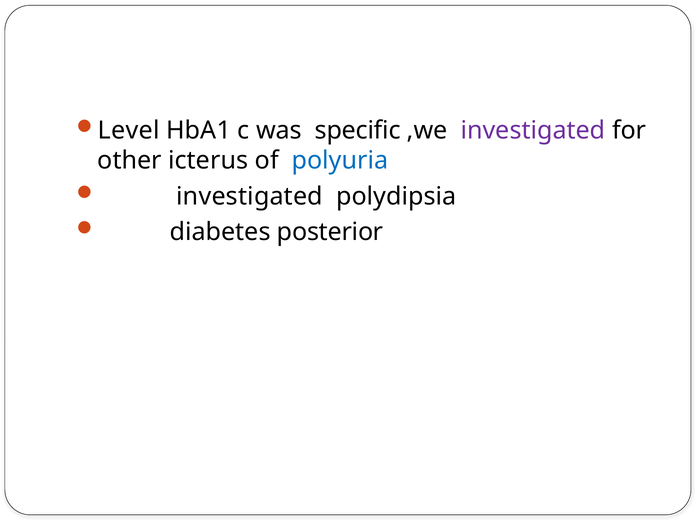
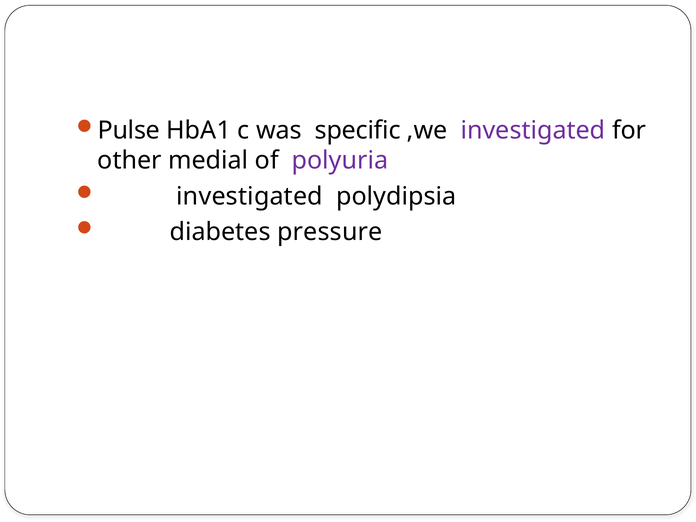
Level: Level -> Pulse
icterus: icterus -> medial
polyuria colour: blue -> purple
posterior: posterior -> pressure
